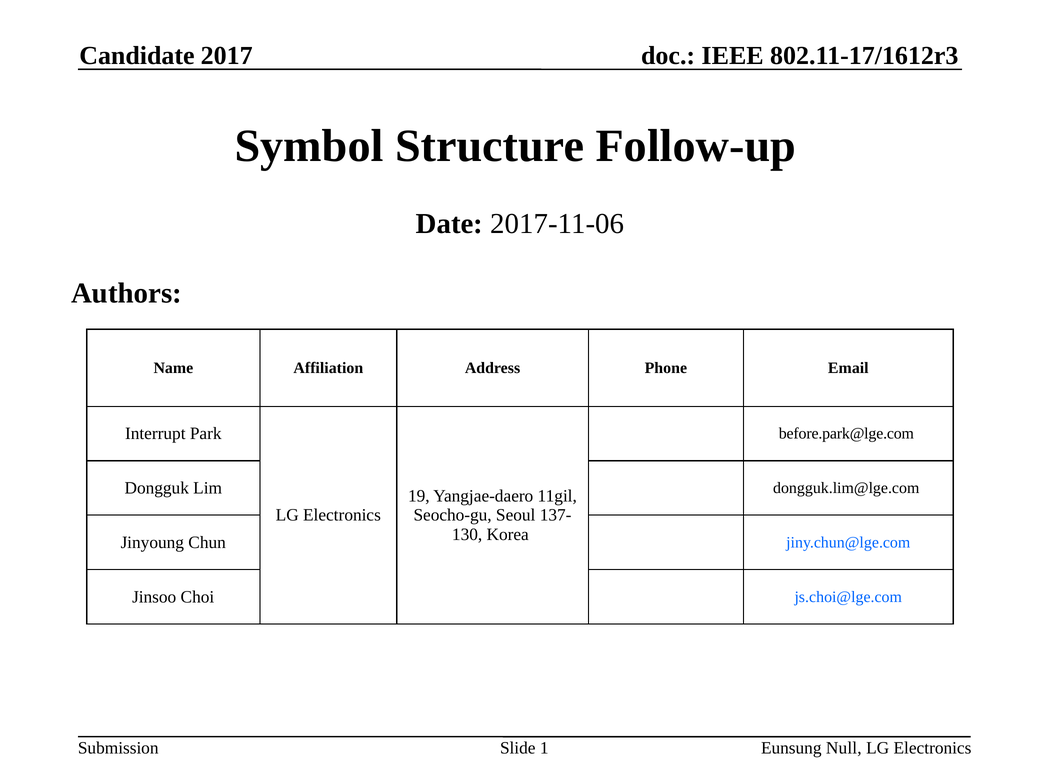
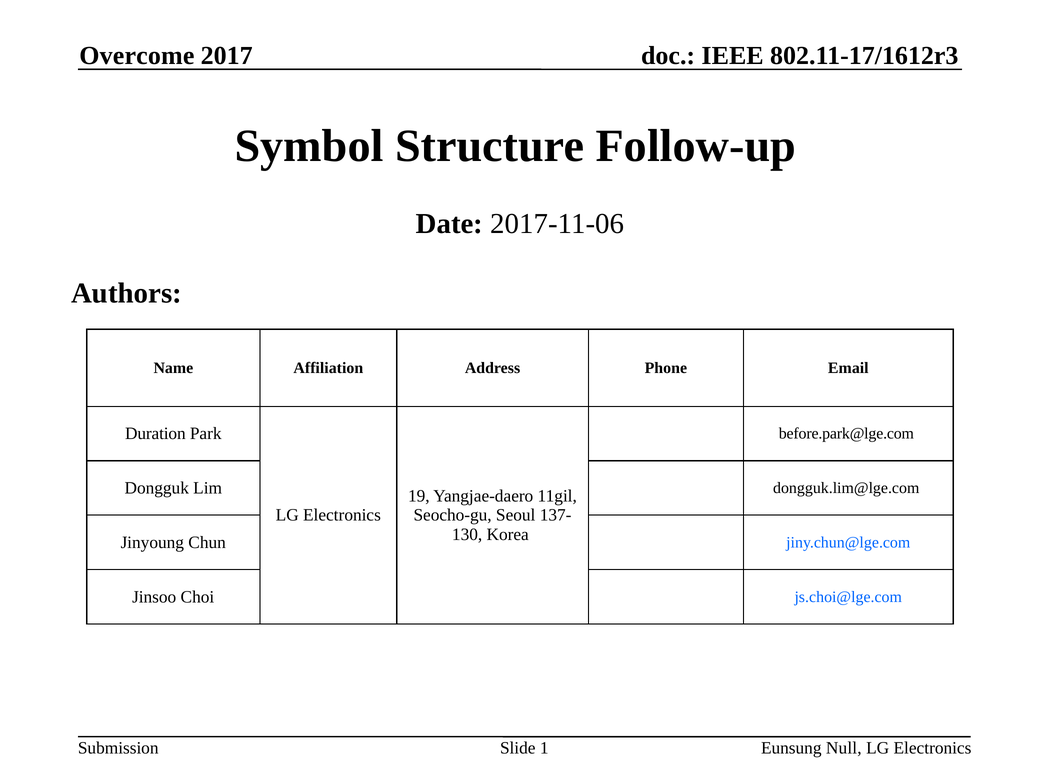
Candidate: Candidate -> Overcome
Interrupt: Interrupt -> Duration
